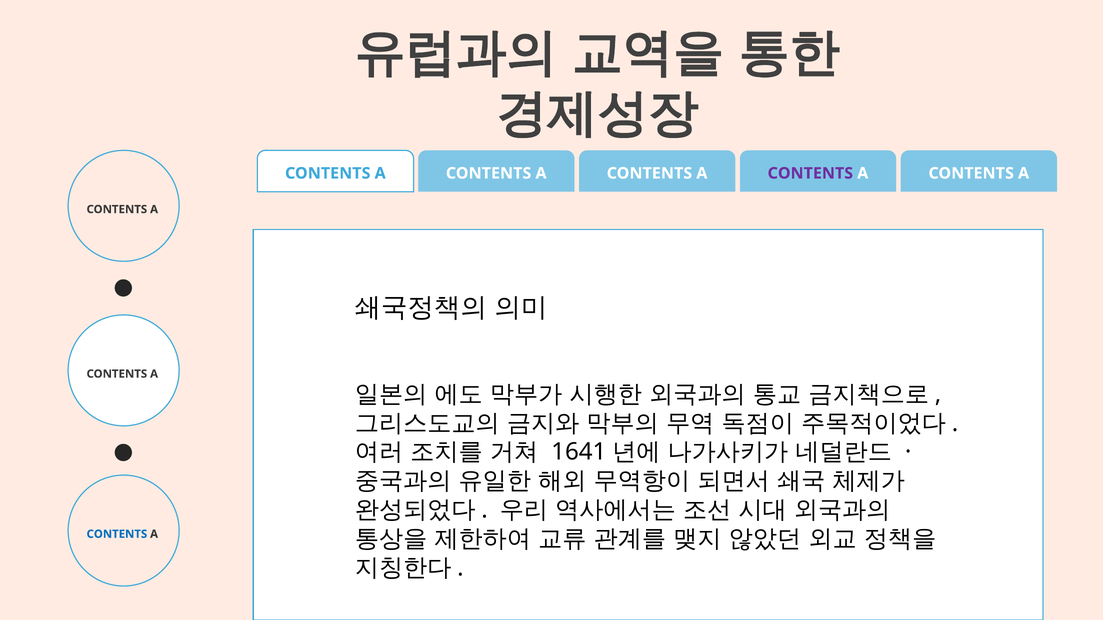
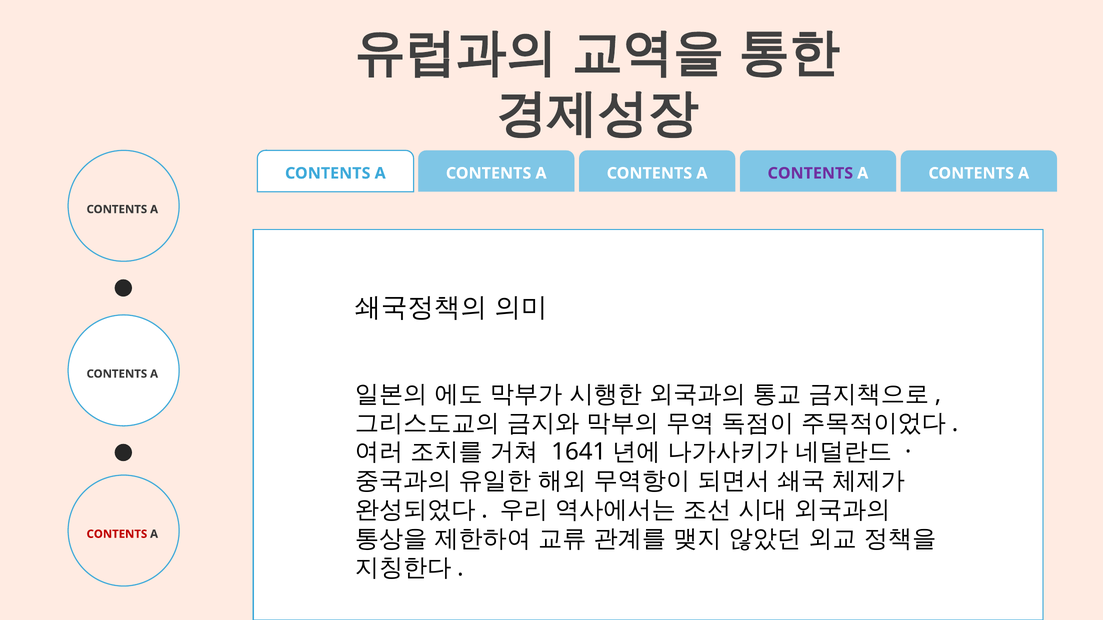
CONTENTS at (117, 534) colour: blue -> red
